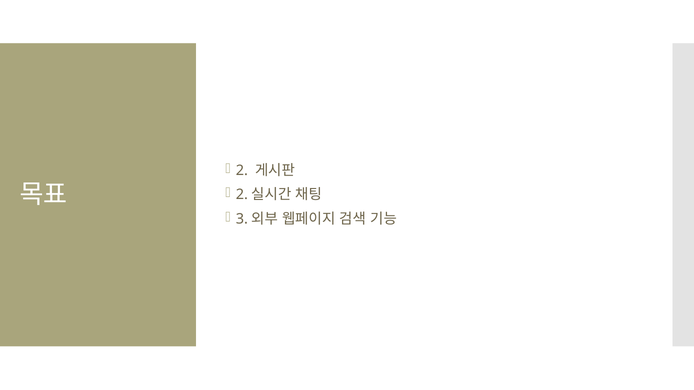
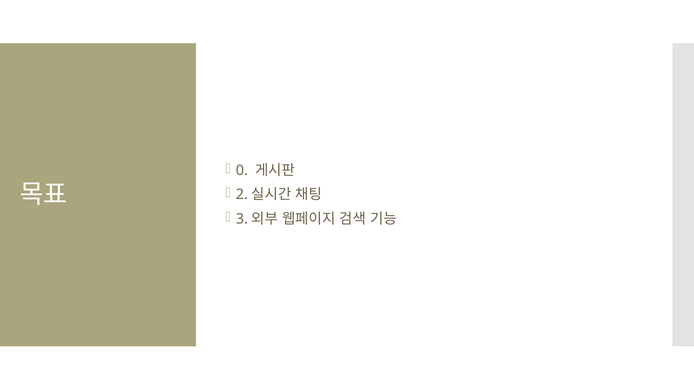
2 at (242, 171): 2 -> 0
